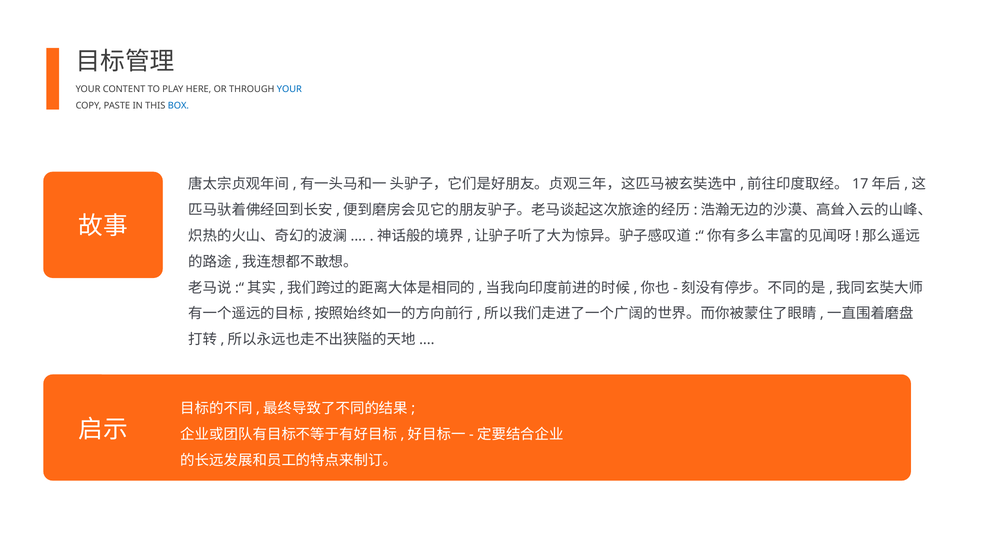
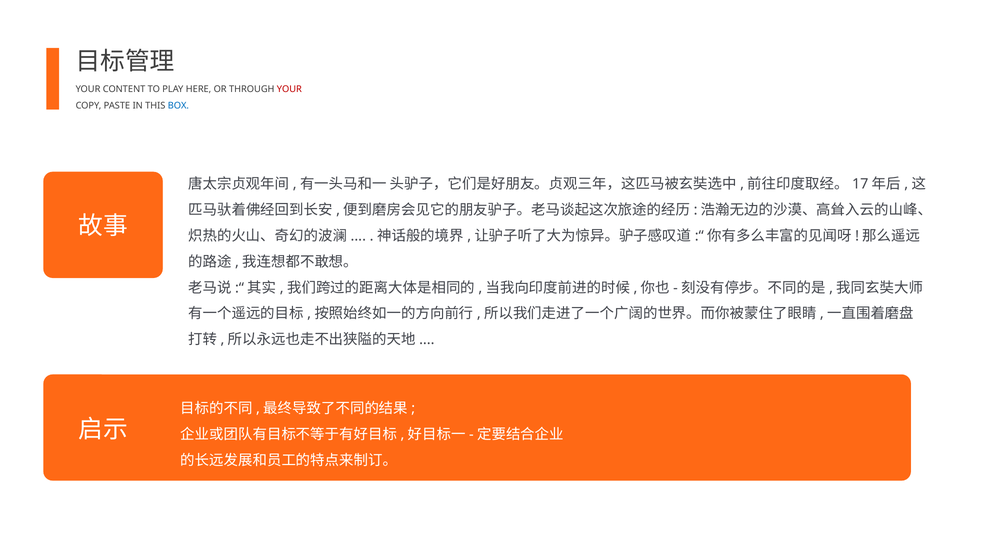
YOUR at (289, 89) colour: blue -> red
